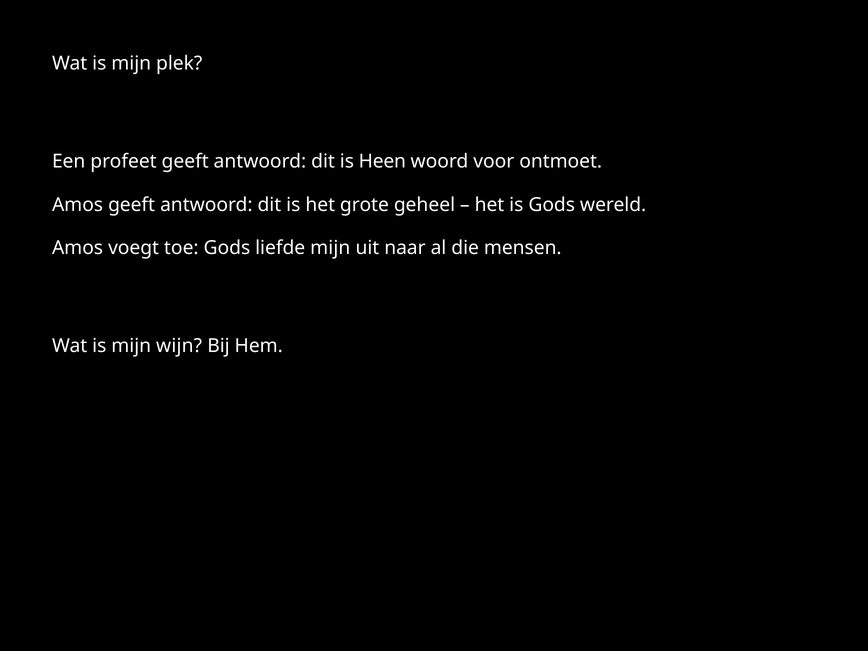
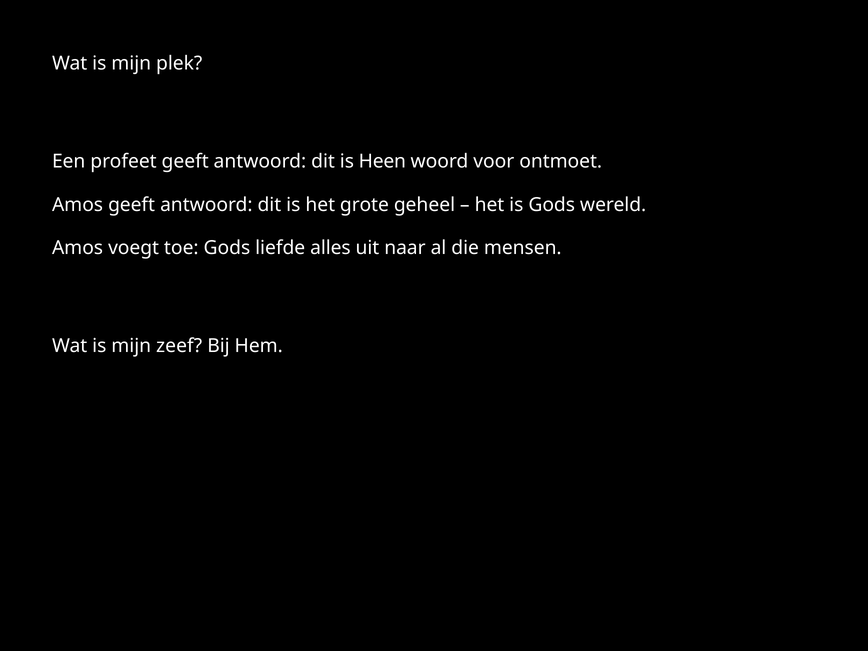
liefde mijn: mijn -> alles
wijn: wijn -> zeef
